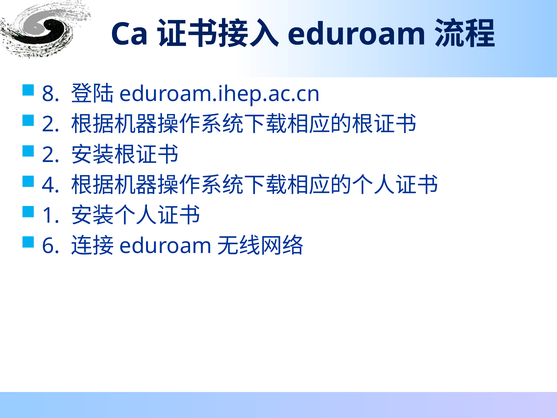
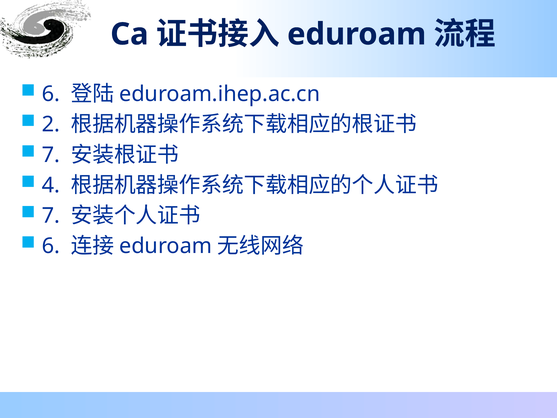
8 at (51, 94): 8 -> 6
2 at (51, 155): 2 -> 7
1 at (51, 215): 1 -> 7
